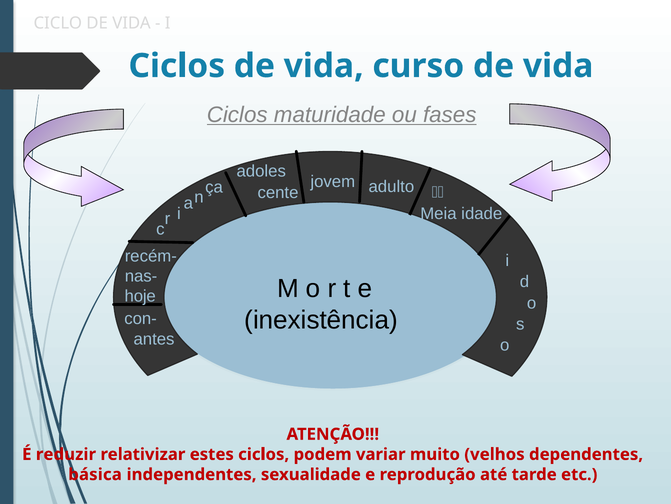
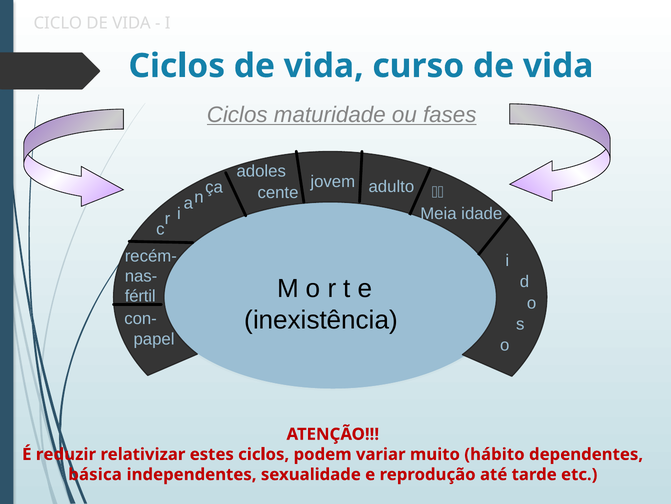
hoje: hoje -> fértil
antes: antes -> papel
velhos: velhos -> hábito
